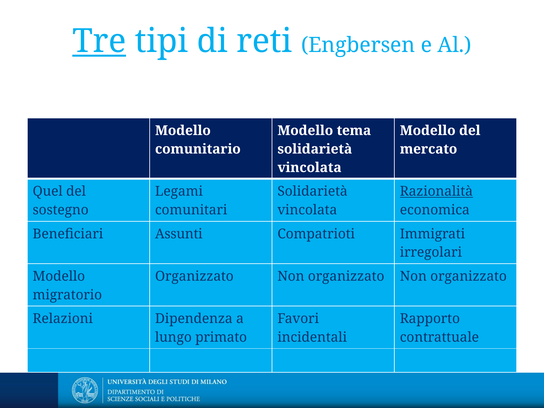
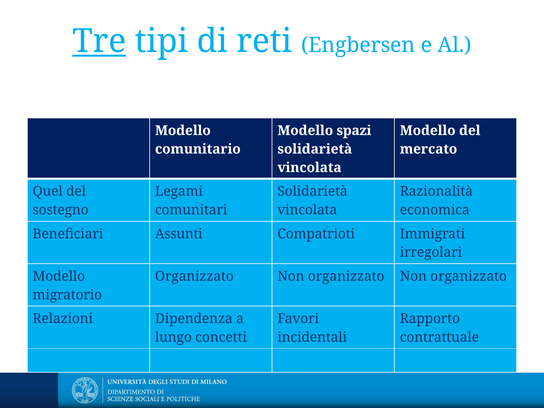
tema: tema -> spazi
Razionalità underline: present -> none
primato: primato -> concetti
